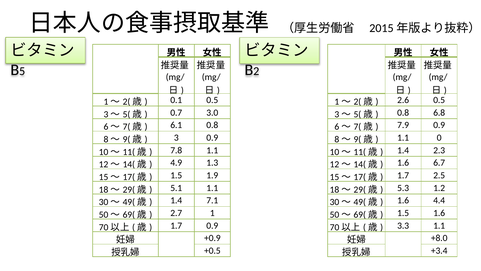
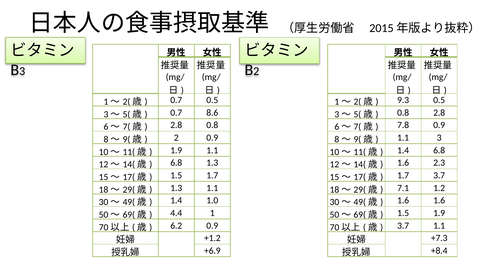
5 at (22, 71): 5 -> 3
0.1 at (176, 100): 0.1 -> 0.7
2.6: 2.6 -> 9.3
3.0: 3.0 -> 8.6
0.8 6.8: 6.8 -> 2.8
6.1 at (176, 125): 6.1 -> 2.8
7.9: 7.9 -> 7.8
3 at (176, 138): 3 -> 2
1.1 0: 0 -> 3
7.8 at (176, 150): 7.8 -> 1.9
1.4 2.3: 2.3 -> 6.8
4.9 at (176, 163): 4.9 -> 6.8
6.7: 6.7 -> 2.3
1.5 1.9: 1.9 -> 1.7
1.7 2.5: 2.5 -> 3.7
5.1 at (176, 188): 5.1 -> 1.3
5.3: 5.3 -> 7.1
7.1: 7.1 -> 1.0
1.6 4.4: 4.4 -> 1.6
2.7: 2.7 -> 4.4
1.5 1.6: 1.6 -> 1.9
1.7 at (176, 225): 1.7 -> 6.2
3.3 at (403, 225): 3.3 -> 3.7
+0.9: +0.9 -> +1.2
+8.0: +8.0 -> +7.3
+0.5: +0.5 -> +6.9
+3.4: +3.4 -> +8.4
